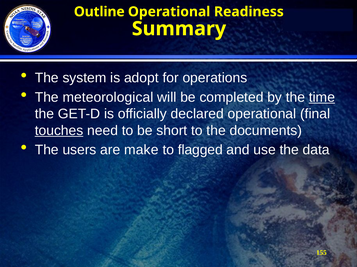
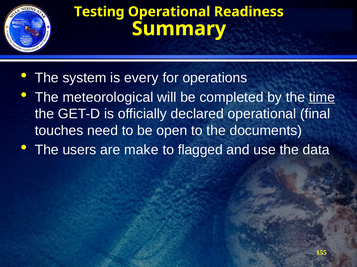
Outline: Outline -> Testing
adopt: adopt -> every
touches underline: present -> none
short: short -> open
